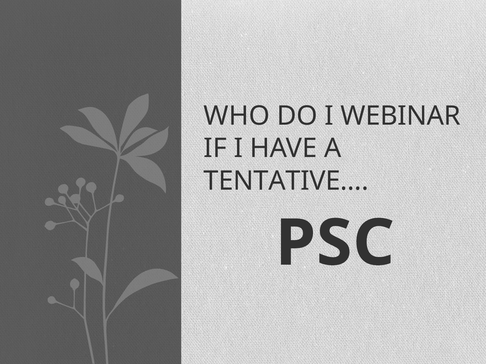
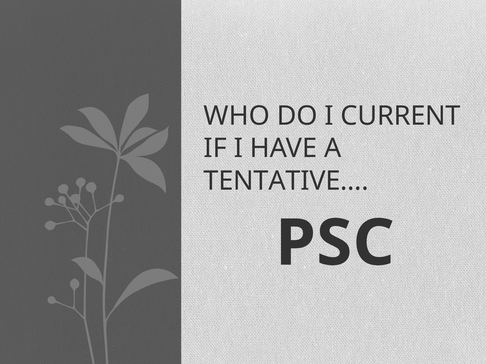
WEBINAR: WEBINAR -> CURRENT
